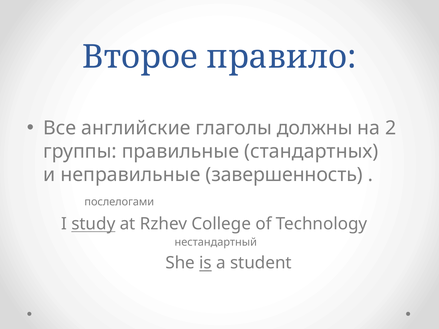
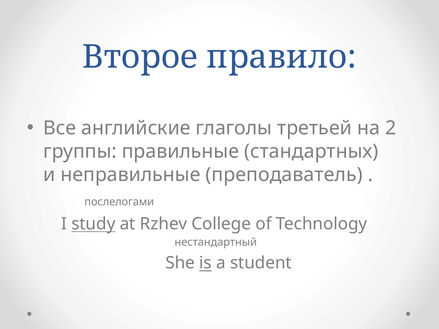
должны: должны -> третьей
завершенность: завершенность -> преподаватель
